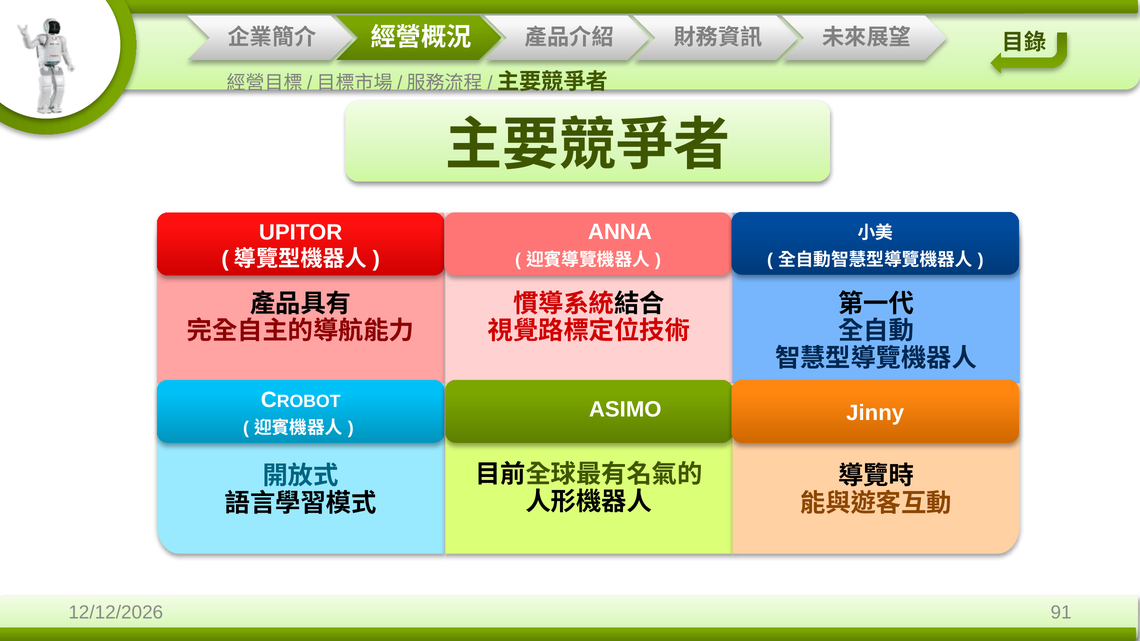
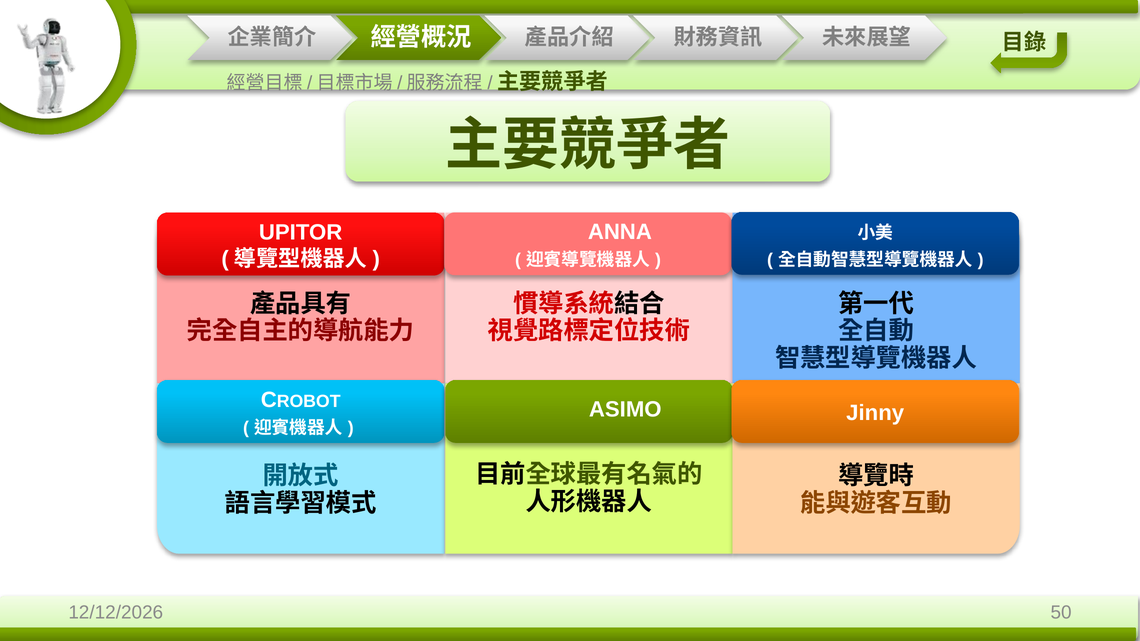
91: 91 -> 50
